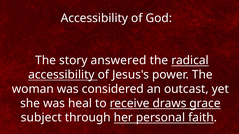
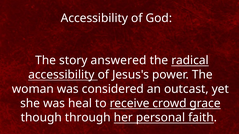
draws: draws -> crowd
subject: subject -> though
